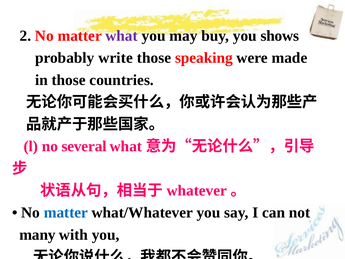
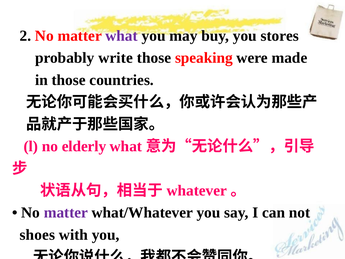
shows: shows -> stores
several: several -> elderly
matter at (66, 212) colour: blue -> purple
many: many -> shoes
